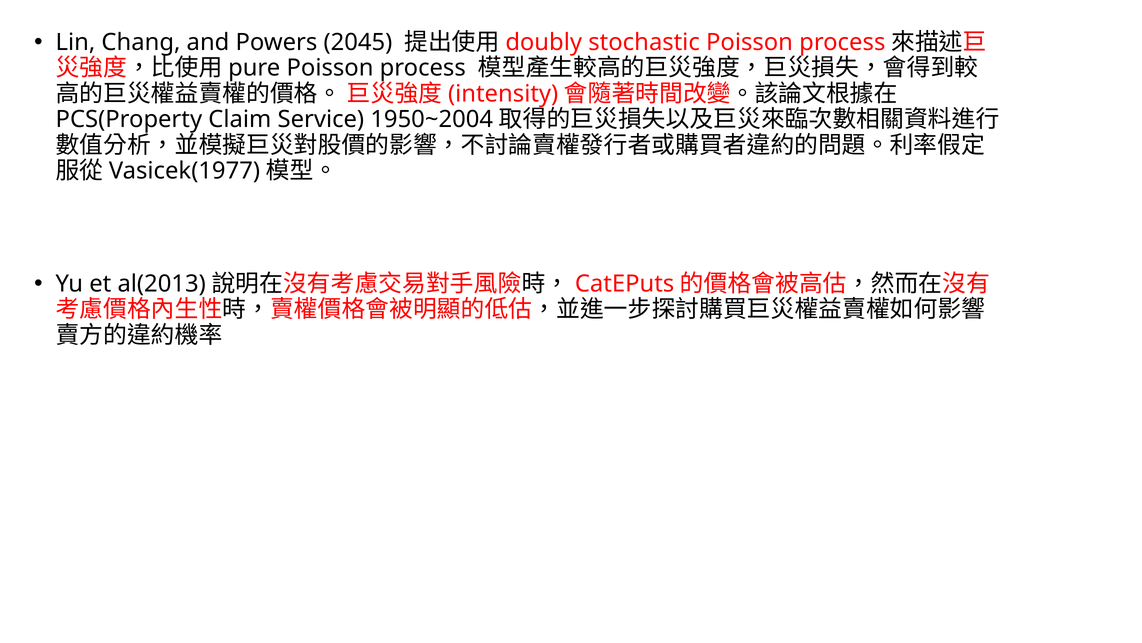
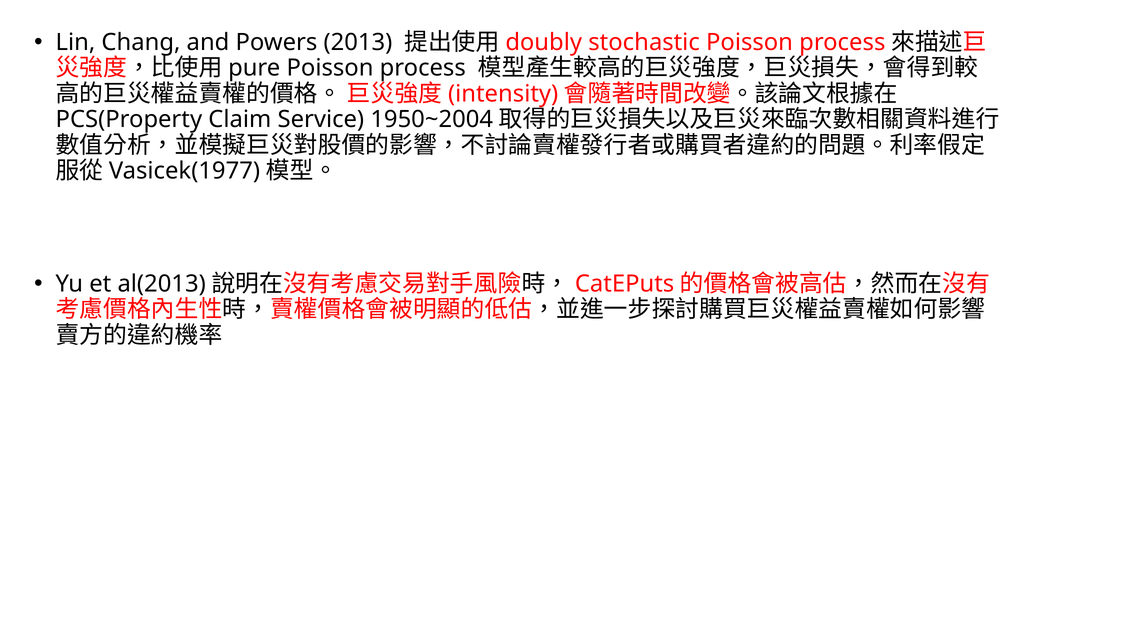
2045: 2045 -> 2013
